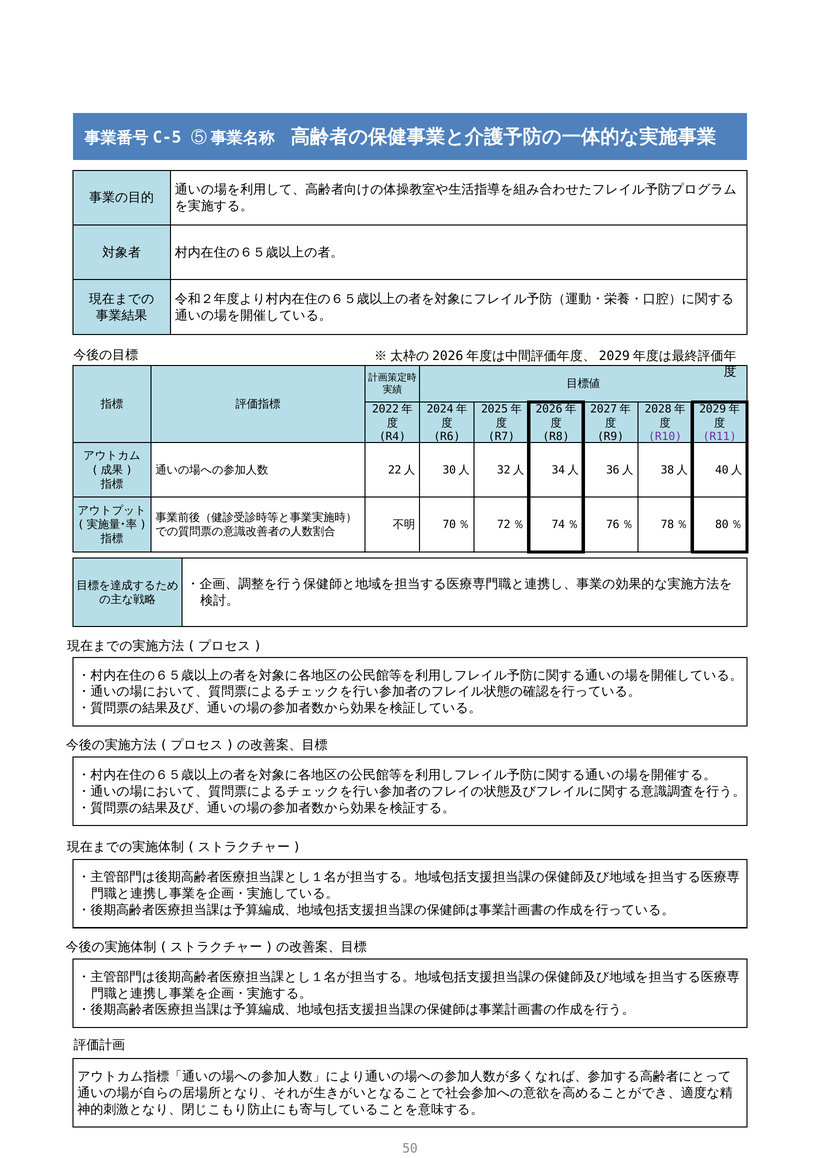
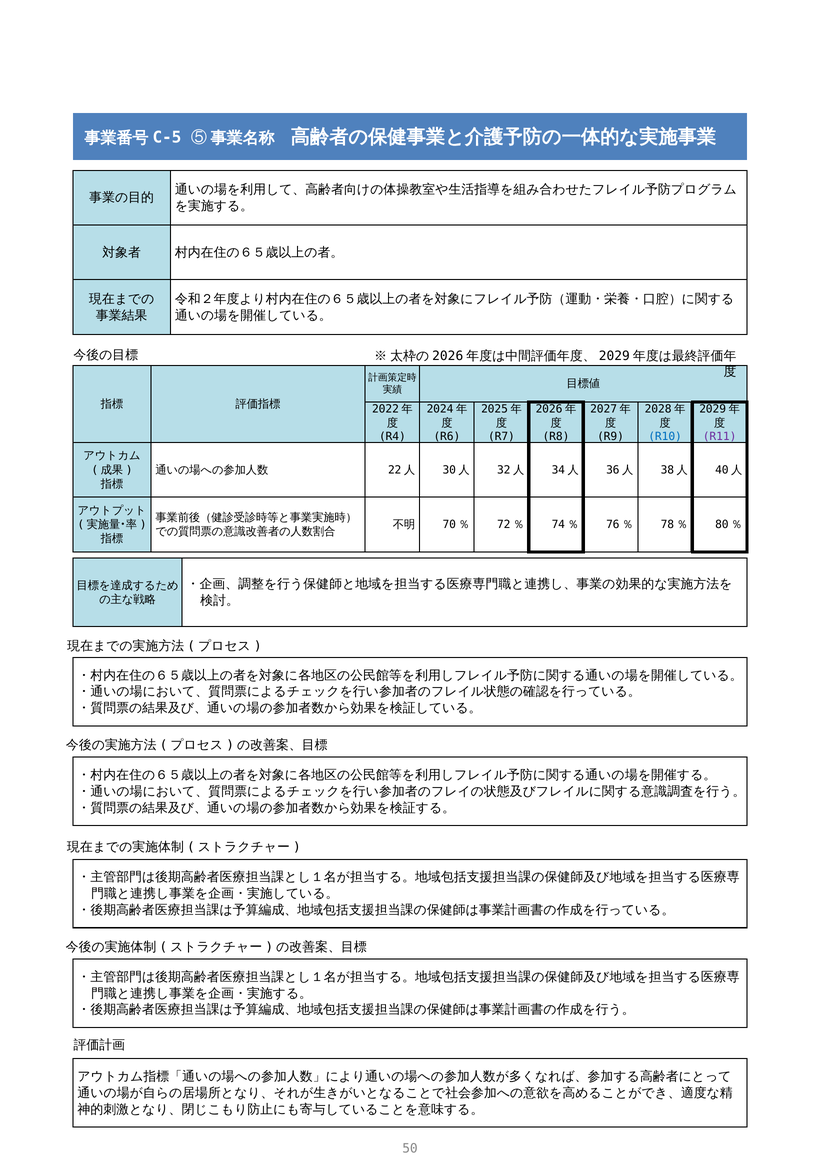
R10 colour: purple -> blue
